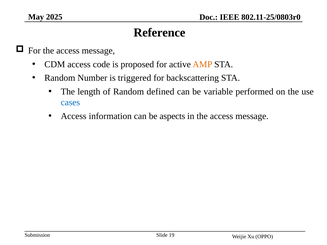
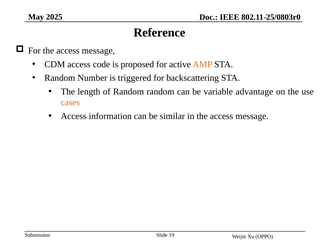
Random defined: defined -> random
performed: performed -> advantage
cases colour: blue -> orange
aspects: aspects -> similar
